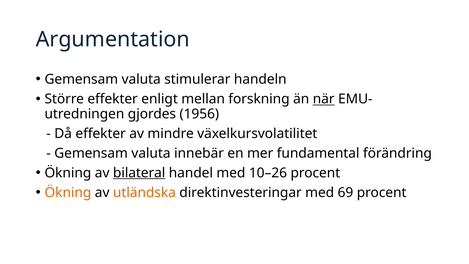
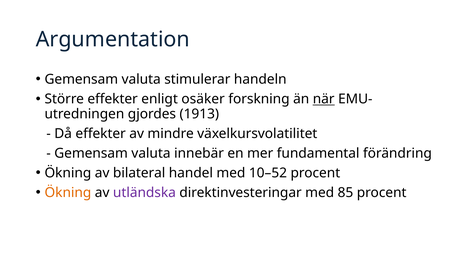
mellan: mellan -> osäker
1956: 1956 -> 1913
bilateral underline: present -> none
10–26: 10–26 -> 10–52
utländska colour: orange -> purple
69: 69 -> 85
